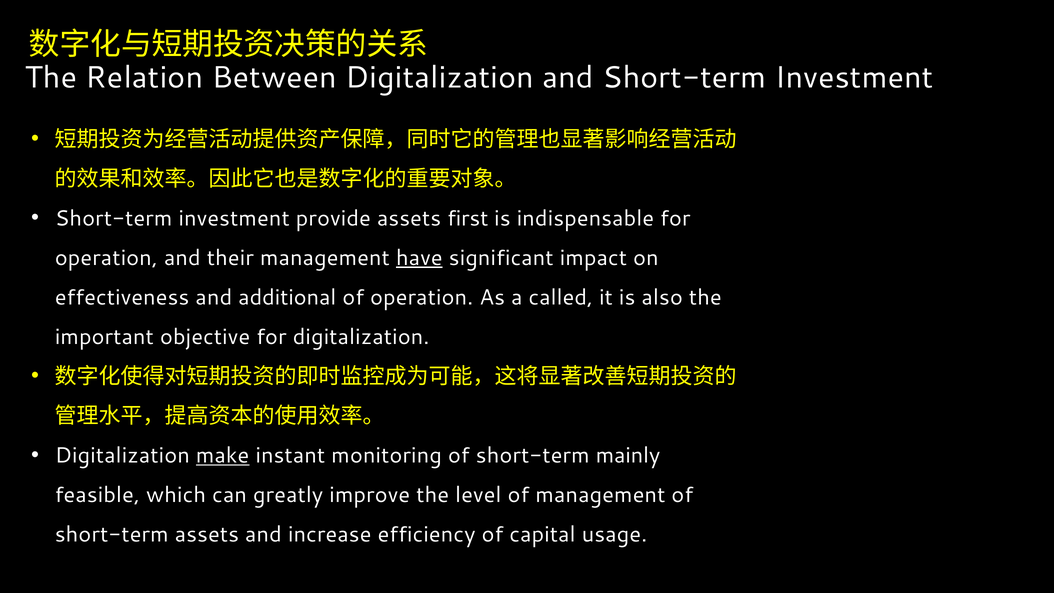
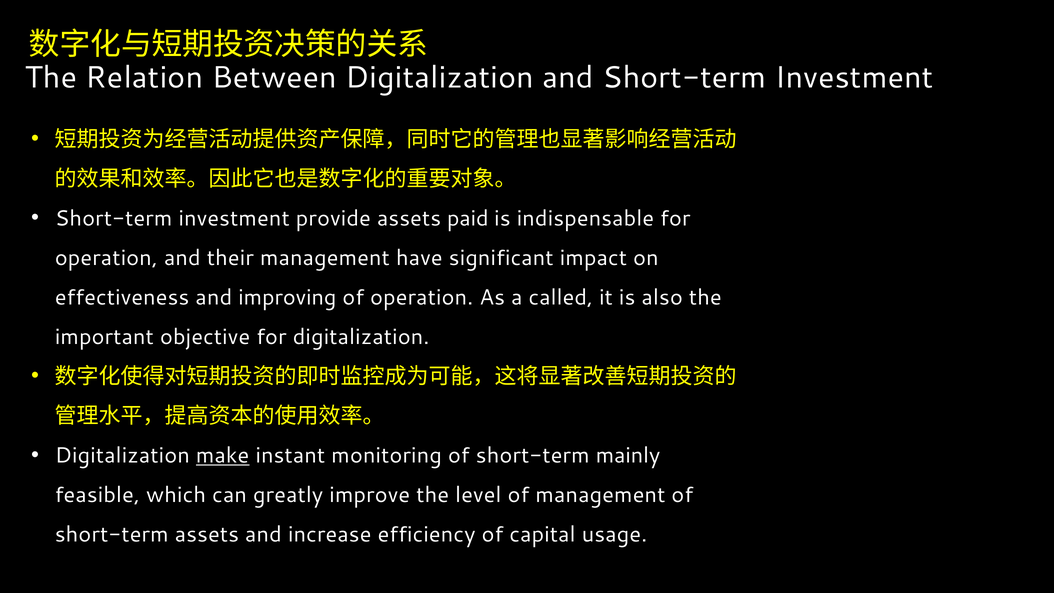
first: first -> paid
have underline: present -> none
additional: additional -> improving
